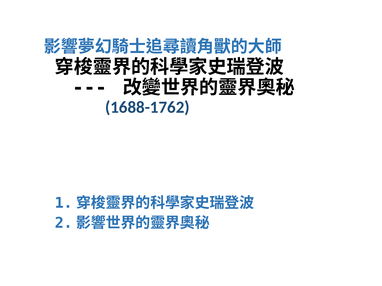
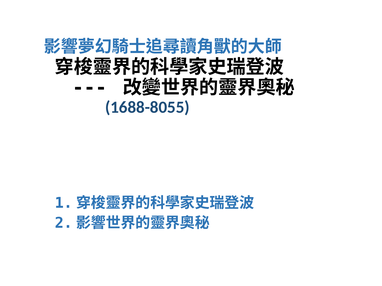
1688-1762: 1688-1762 -> 1688-8055
